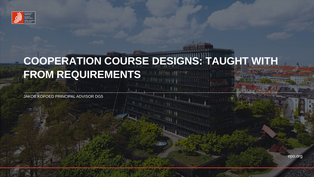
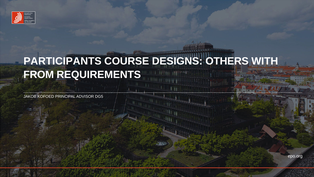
COOPERATION: COOPERATION -> PARTICIPANTS
TAUGHT: TAUGHT -> OTHERS
